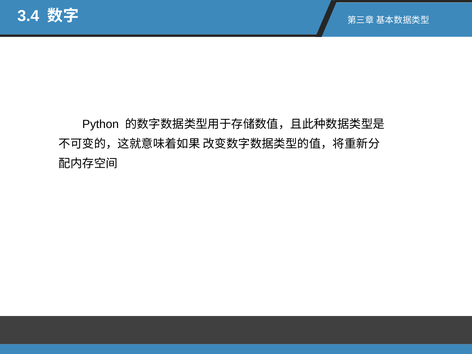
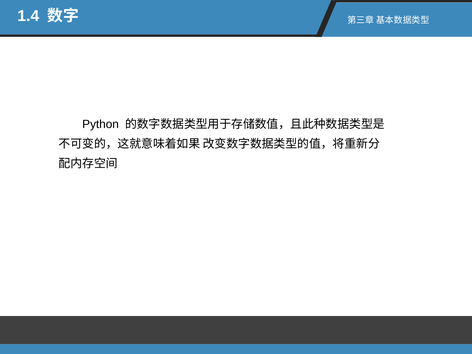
3.4: 3.4 -> 1.4
